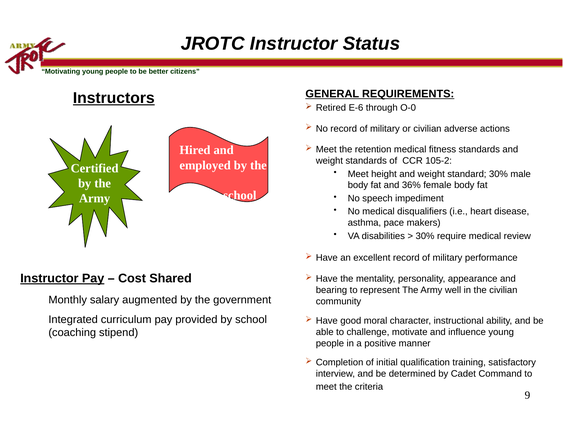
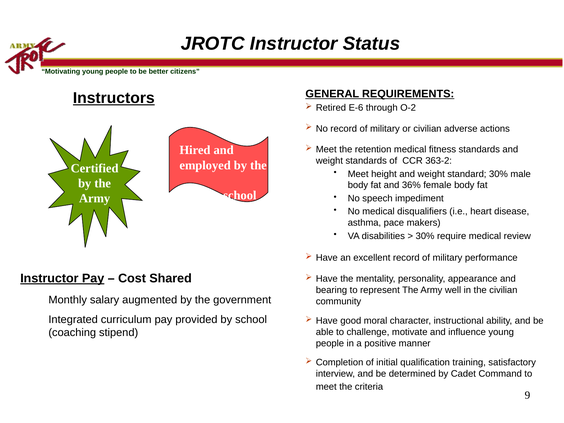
O-0: O-0 -> O-2
105-2: 105-2 -> 363-2
